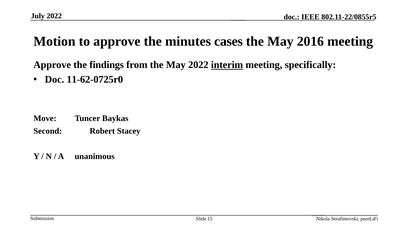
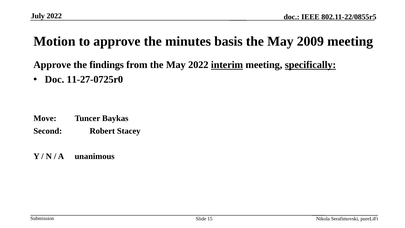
cases: cases -> basis
2016: 2016 -> 2009
specifically underline: none -> present
11-62-0725r0: 11-62-0725r0 -> 11-27-0725r0
